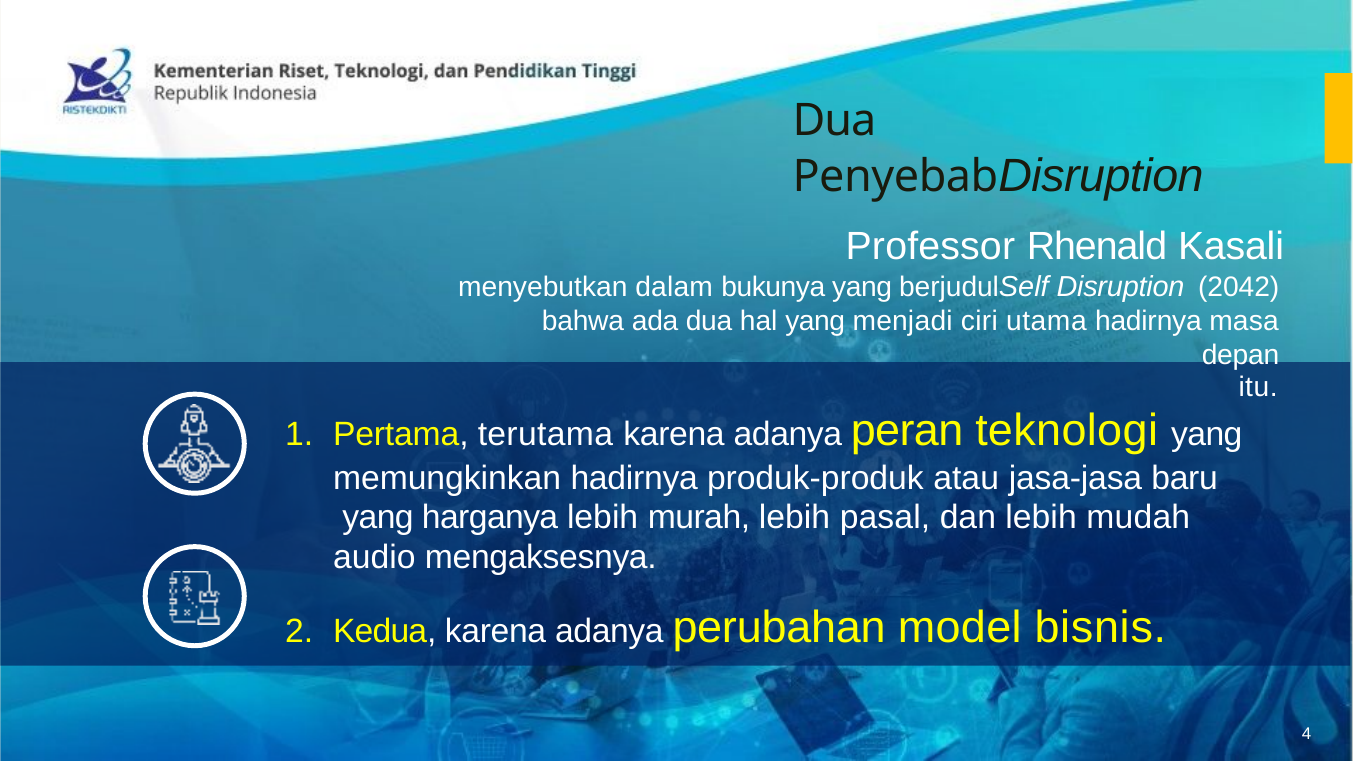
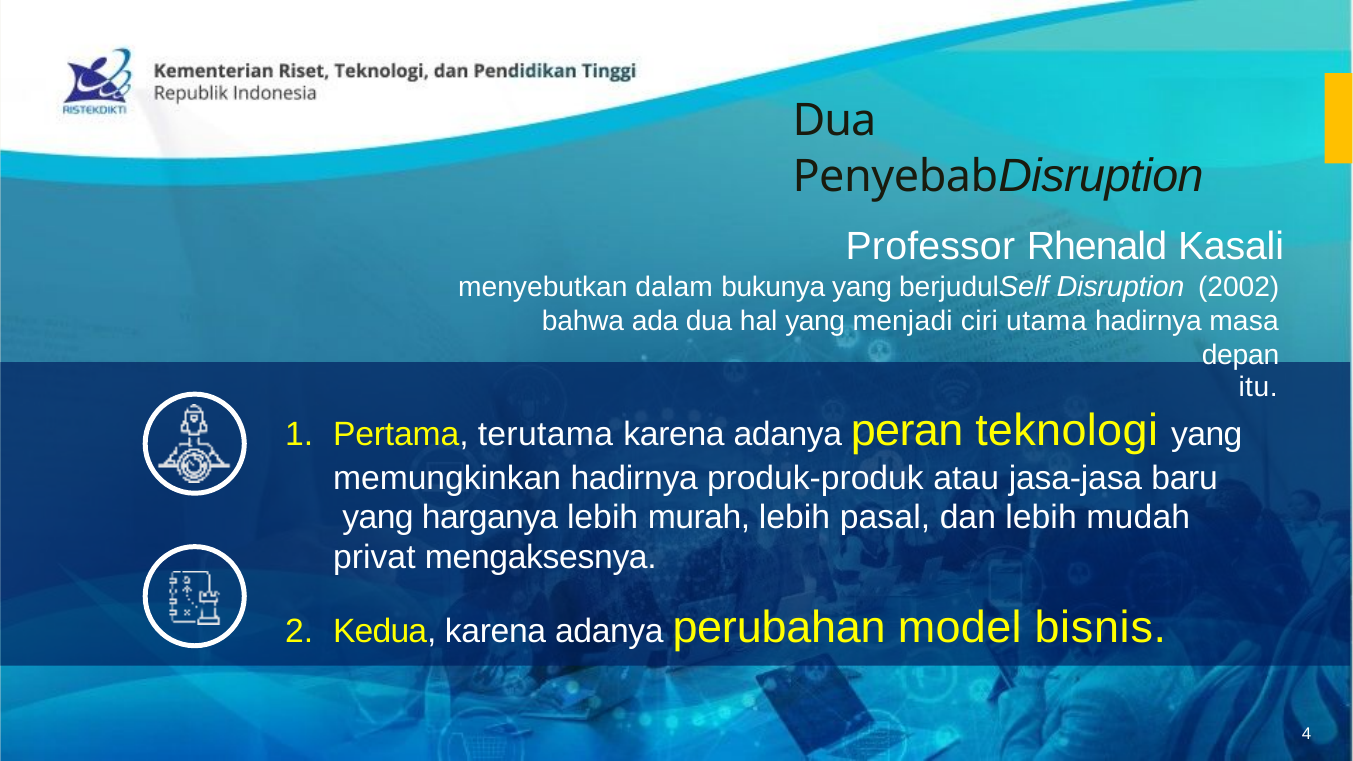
2042: 2042 -> 2002
audio: audio -> privat
